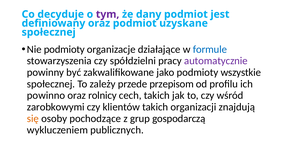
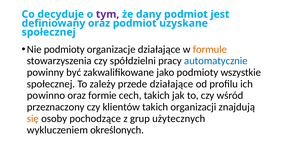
formule colour: blue -> orange
automatycznie colour: purple -> blue
przede przepisom: przepisom -> działające
rolnicy: rolnicy -> formie
zarobkowymi: zarobkowymi -> przeznaczony
gospodarczą: gospodarczą -> użytecznych
publicznych: publicznych -> określonych
